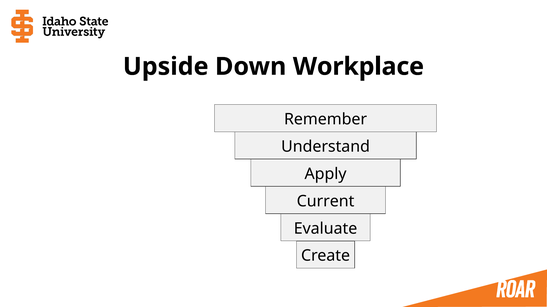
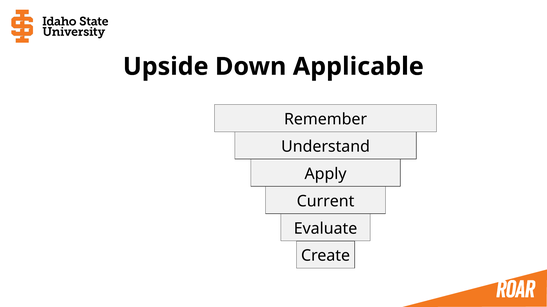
Workplace: Workplace -> Applicable
